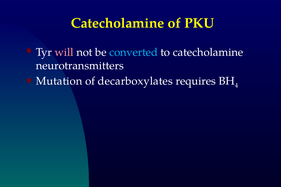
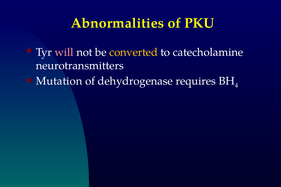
Catecholamine at (118, 23): Catecholamine -> Abnormalities
converted colour: light blue -> yellow
decarboxylates: decarboxylates -> dehydrogenase
